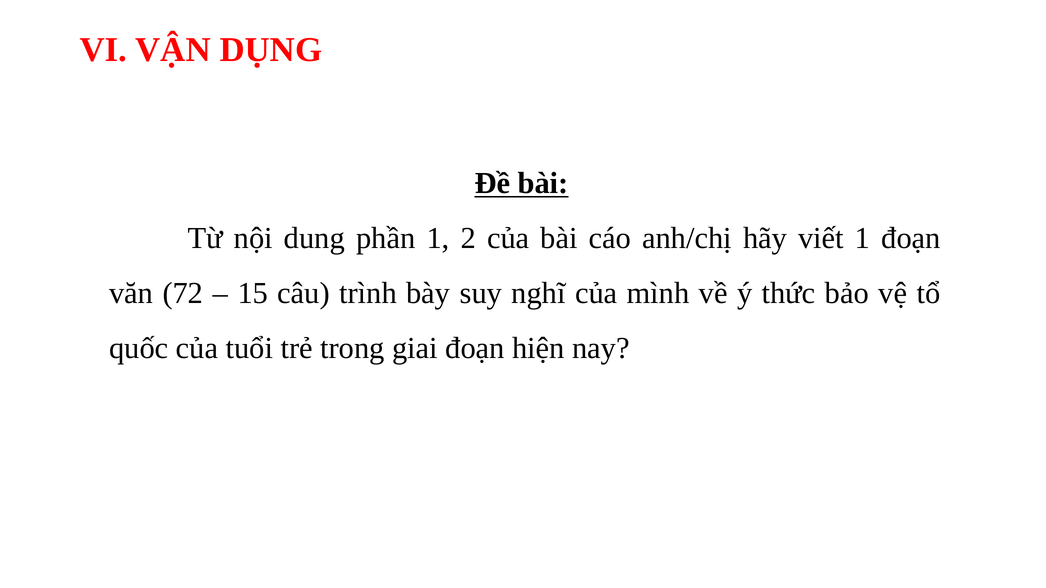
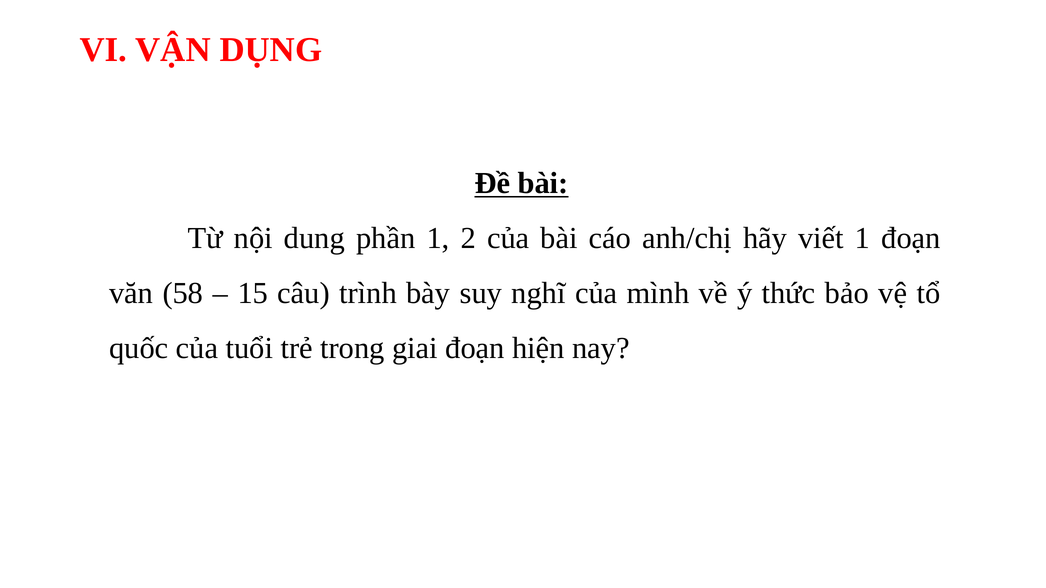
72: 72 -> 58
